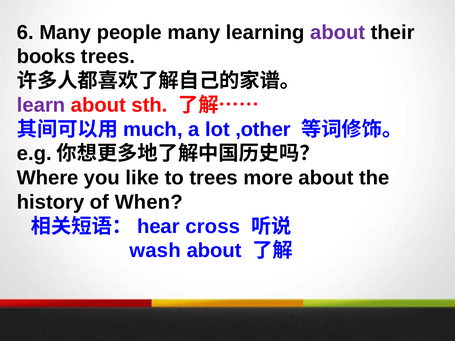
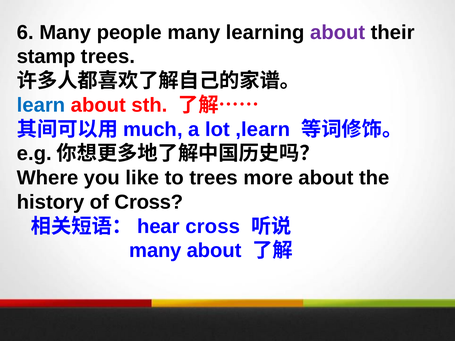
books: books -> stamp
learn colour: purple -> blue
,other: ,other -> ,learn
of When: When -> Cross
wash at (155, 251): wash -> many
